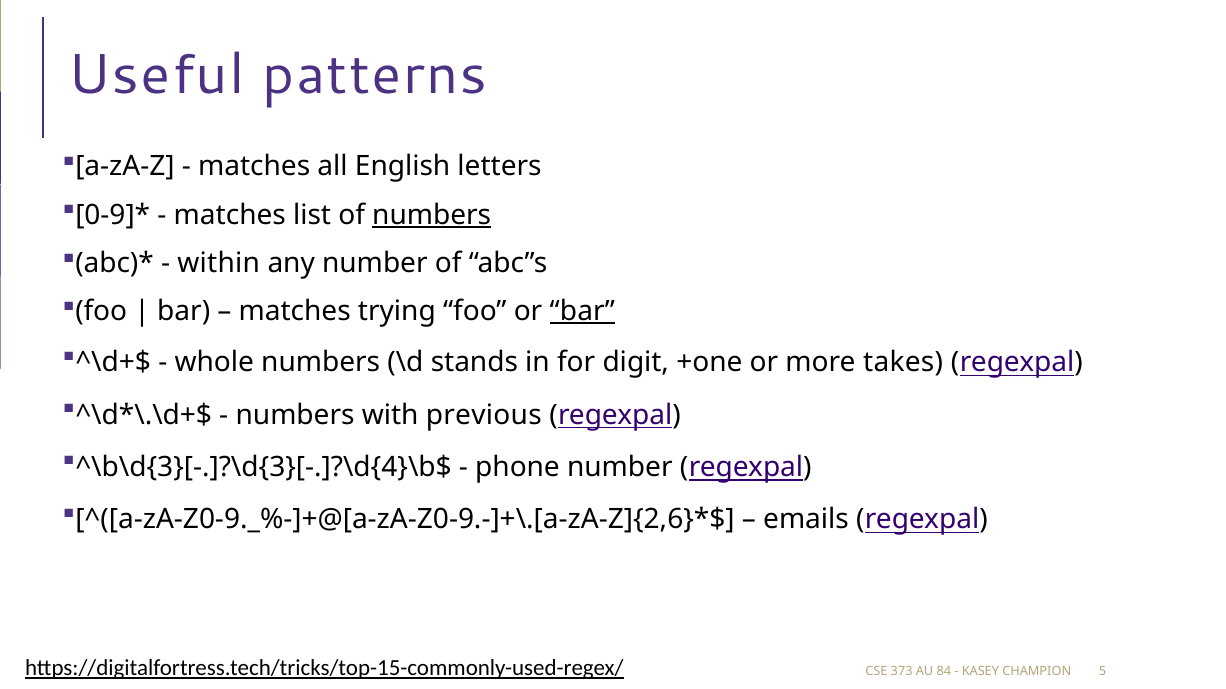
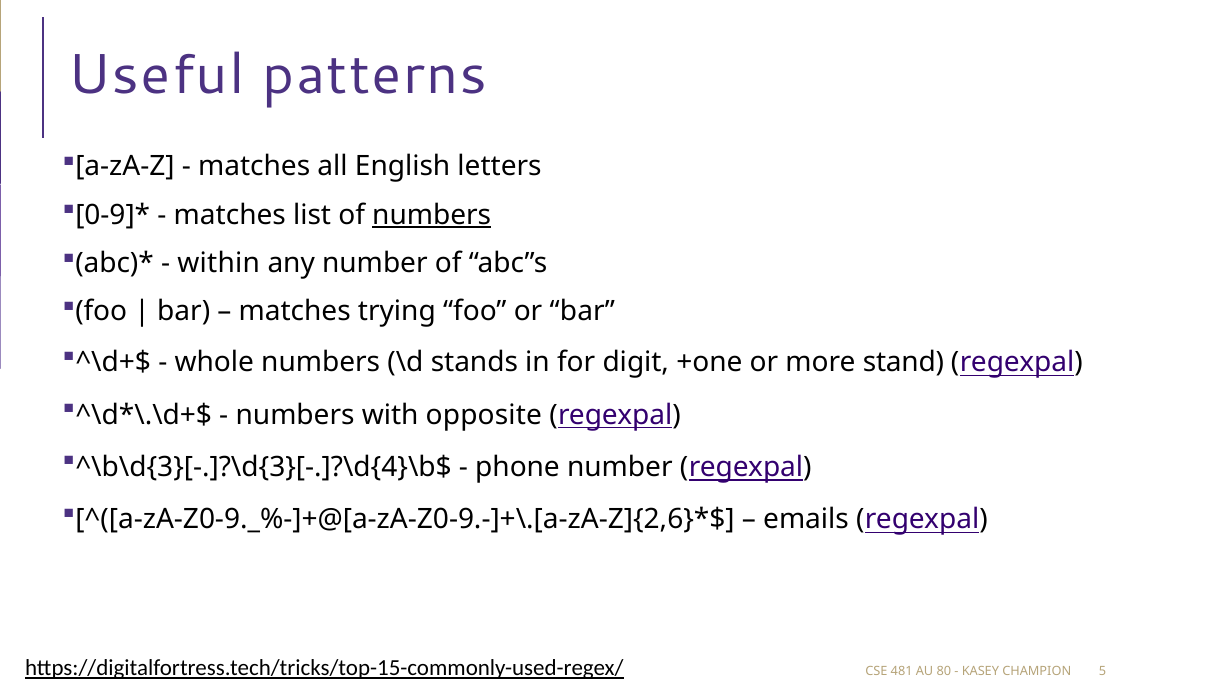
bar at (582, 311) underline: present -> none
takes: takes -> stand
previous: previous -> opposite
373: 373 -> 481
84: 84 -> 80
